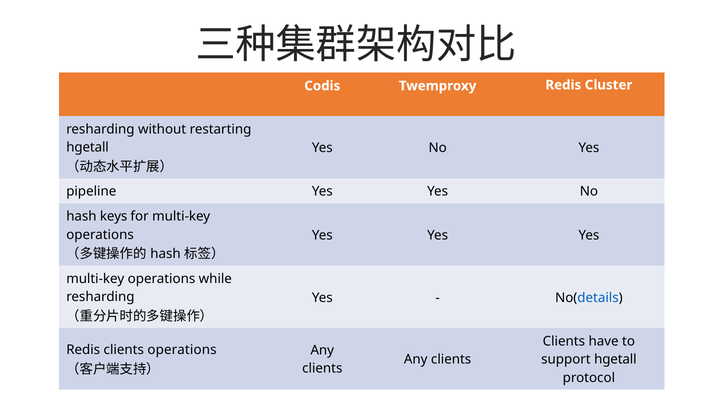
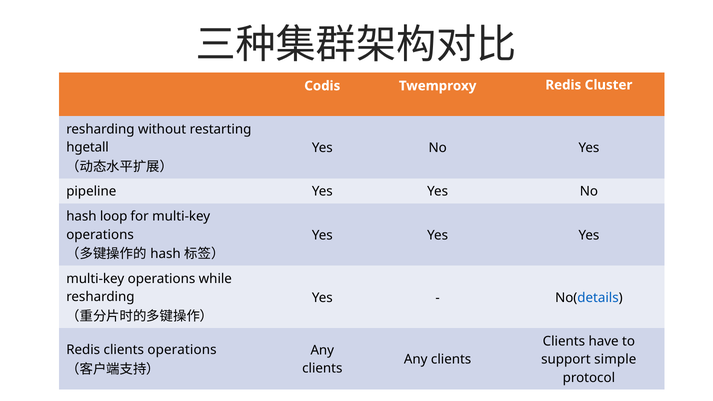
keys: keys -> loop
support hgetall: hgetall -> simple
